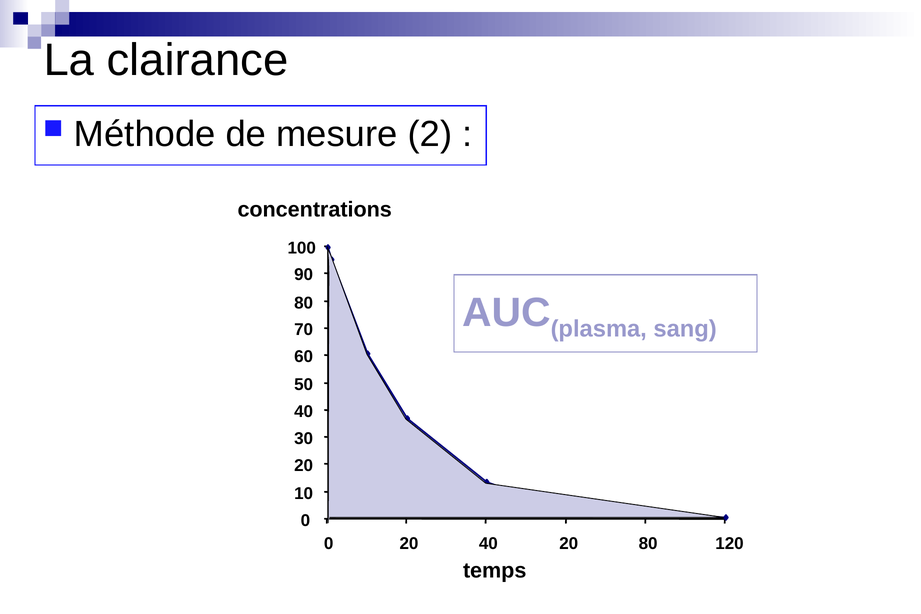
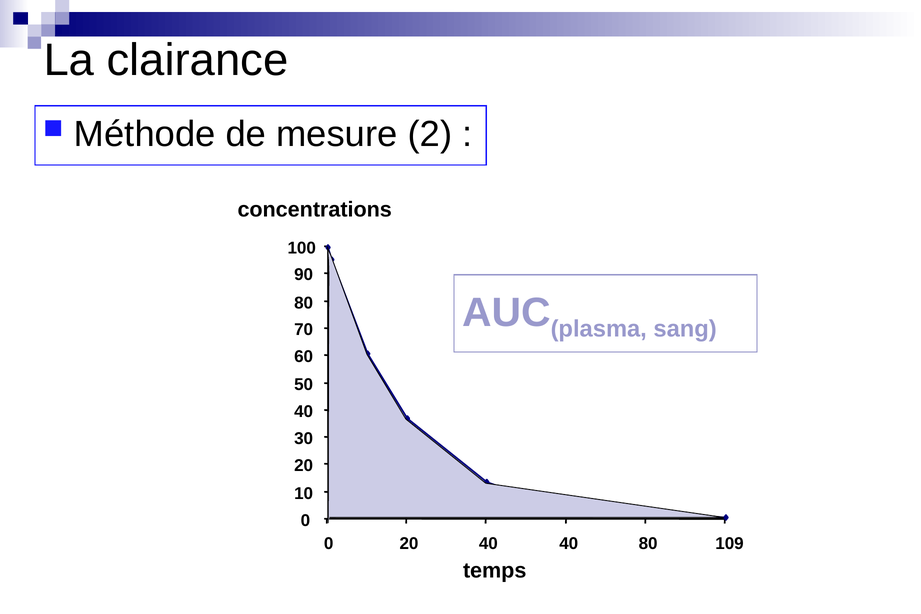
40 20: 20 -> 40
120: 120 -> 109
